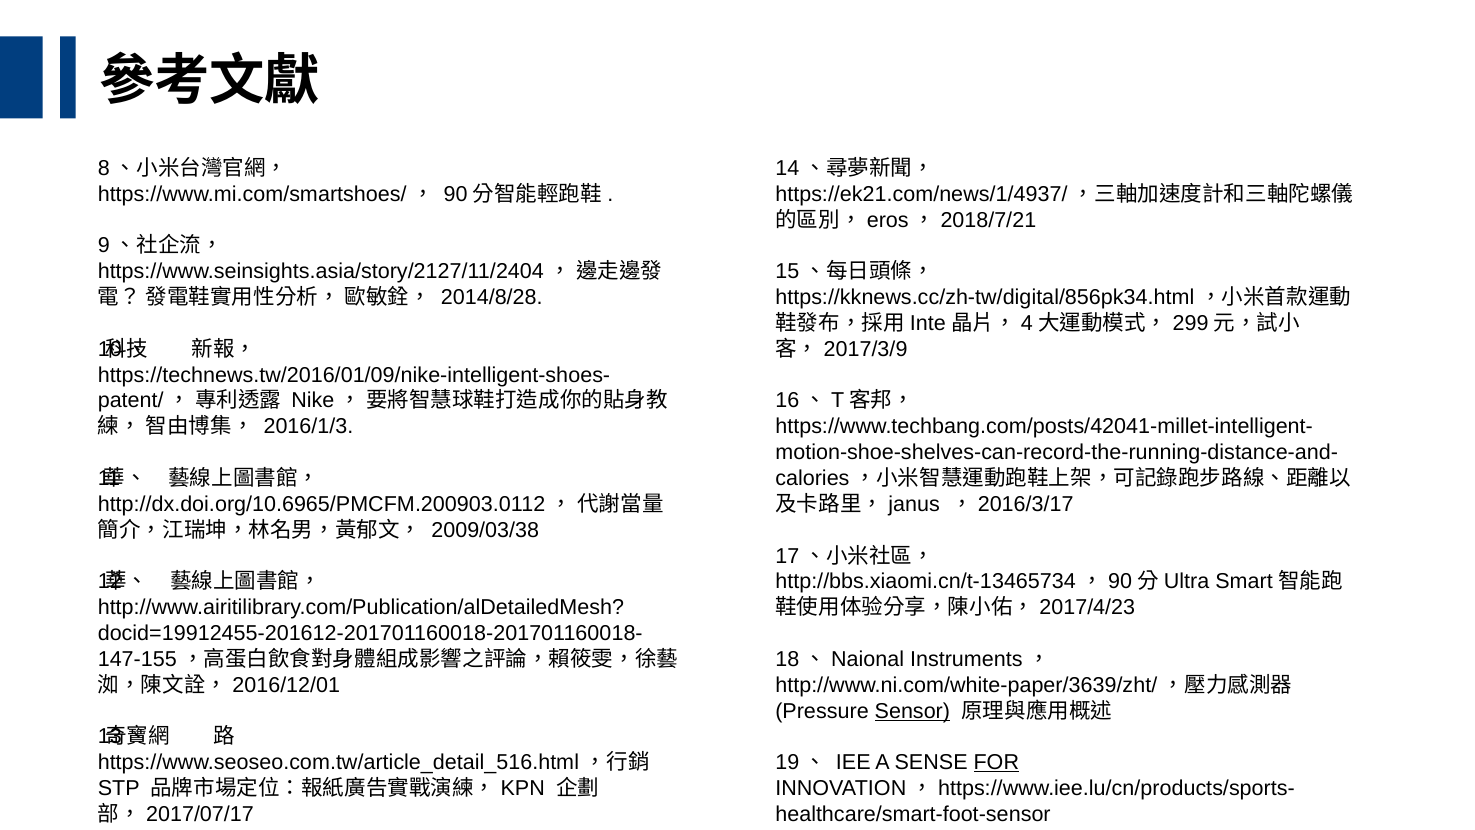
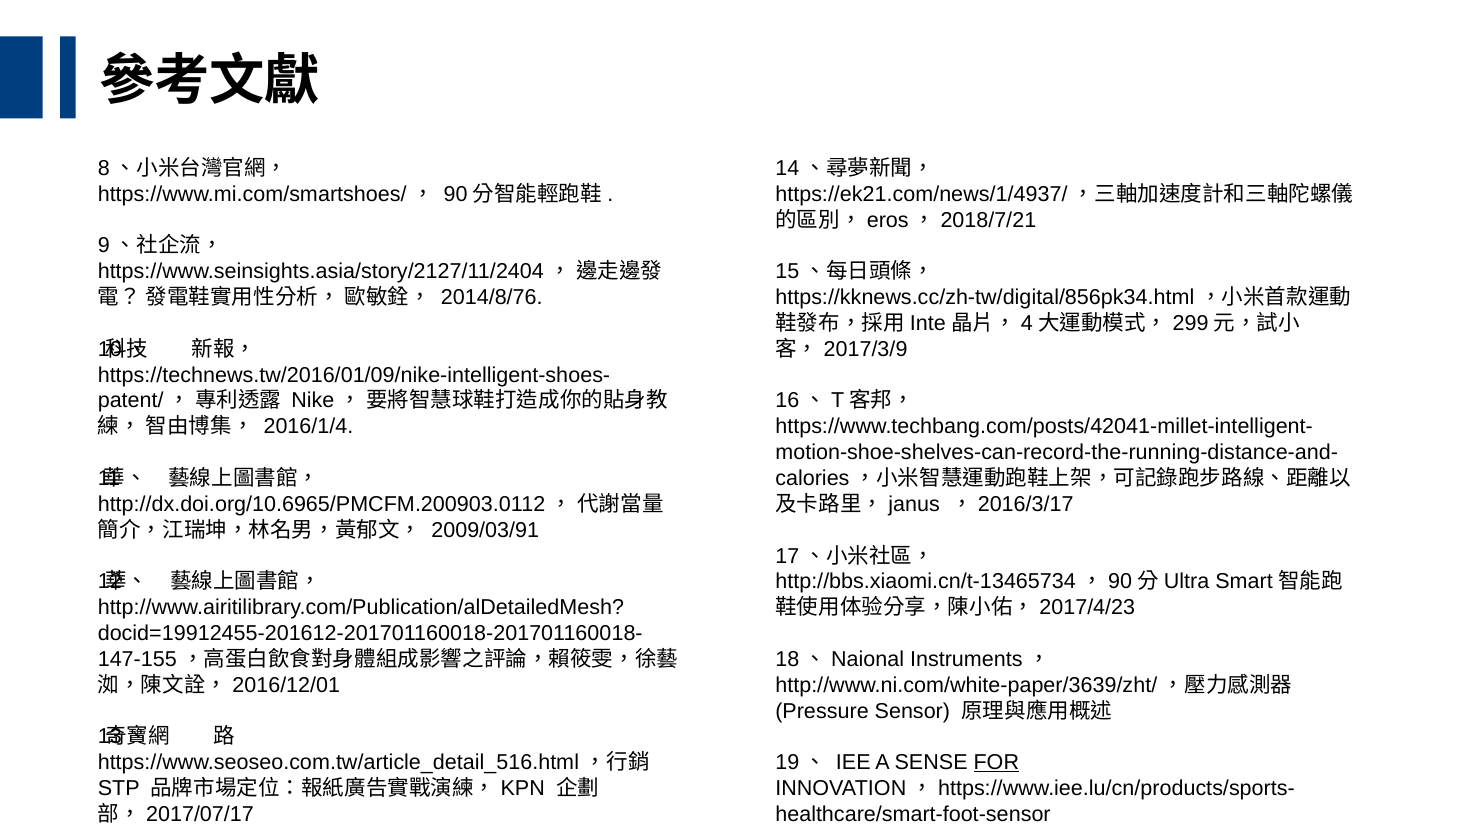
2014/8/28: 2014/8/28 -> 2014/8/76
2016/1/3: 2016/1/3 -> 2016/1/4
2009/03/38: 2009/03/38 -> 2009/03/91
Sensor underline: present -> none
